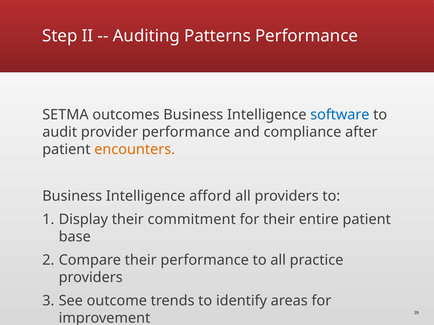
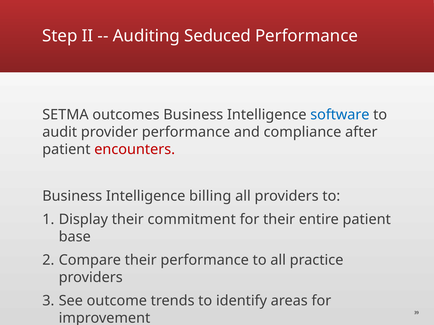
Patterns: Patterns -> Seduced
encounters colour: orange -> red
afford: afford -> billing
